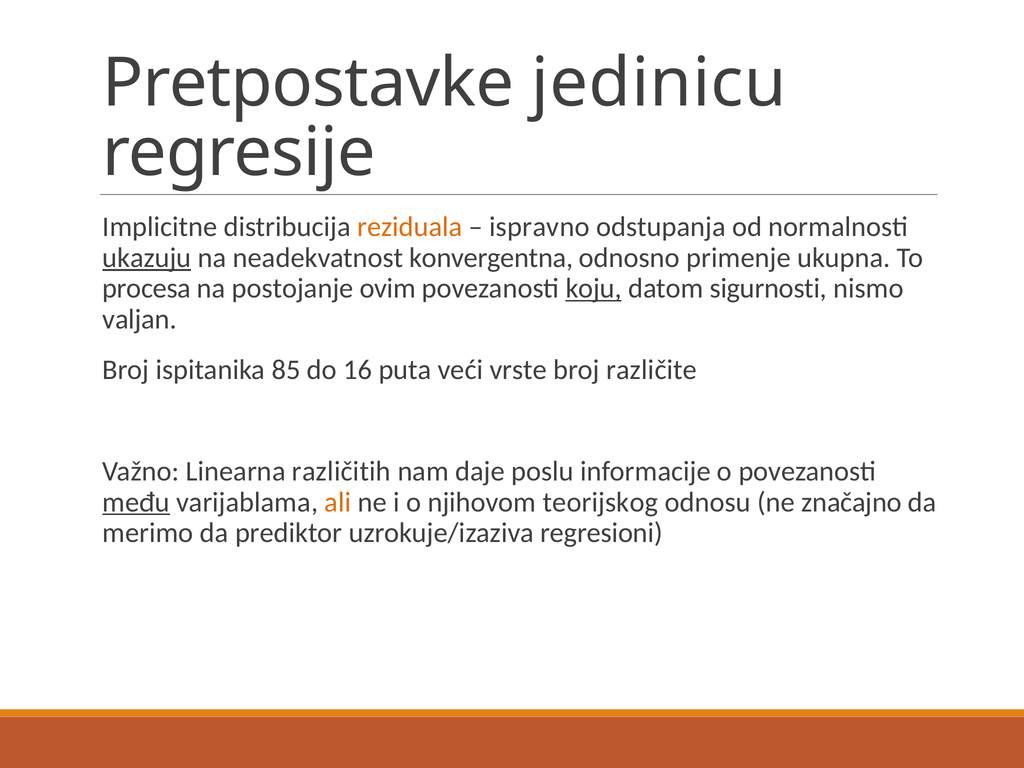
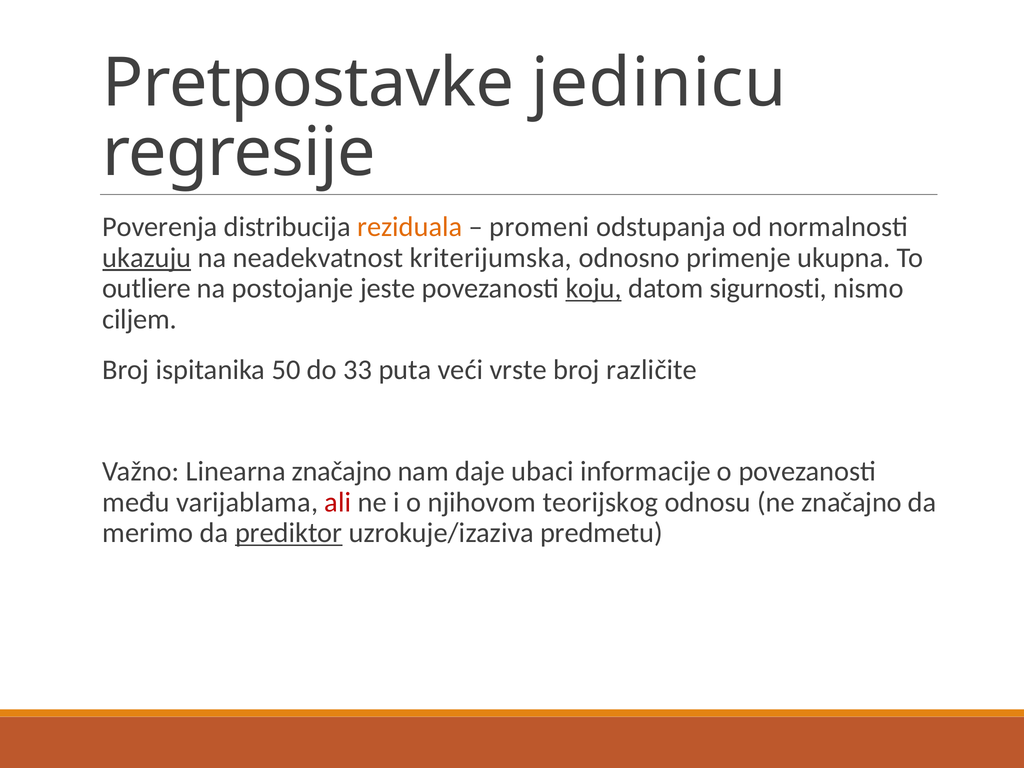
Implicitne: Implicitne -> Poverenja
ispravno: ispravno -> promeni
konvergentna: konvergentna -> kriterijumska
procesa: procesa -> outliere
ovim: ovim -> jeste
valjan: valjan -> ciljem
85: 85 -> 50
16: 16 -> 33
Linearna različitih: različitih -> značajno
poslu: poslu -> ubaci
među underline: present -> none
ali colour: orange -> red
prediktor underline: none -> present
regresioni: regresioni -> predmetu
